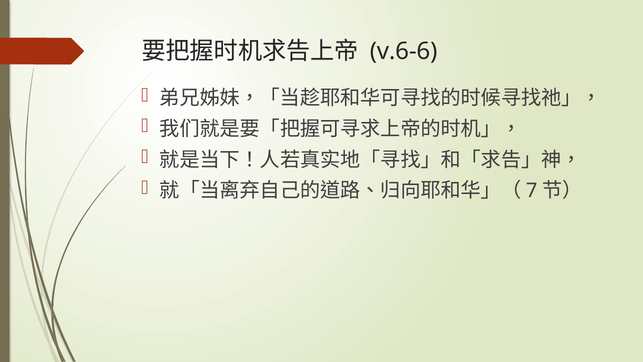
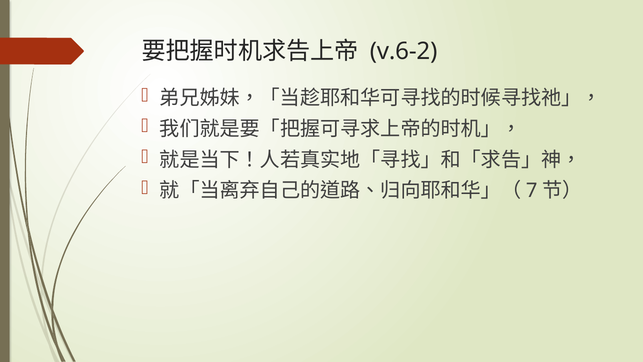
v.6-6: v.6-6 -> v.6-2
